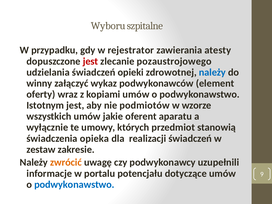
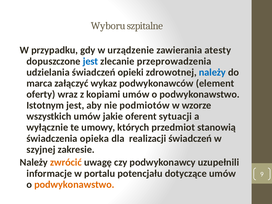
rejestrator: rejestrator -> urządzenie
jest at (90, 61) colour: red -> blue
pozaustrojowego: pozaustrojowego -> przeprowadzenia
winny: winny -> marca
aparatu: aparatu -> sytuacji
zestaw: zestaw -> szyjnej
podwykonawstwo at (74, 184) colour: blue -> orange
